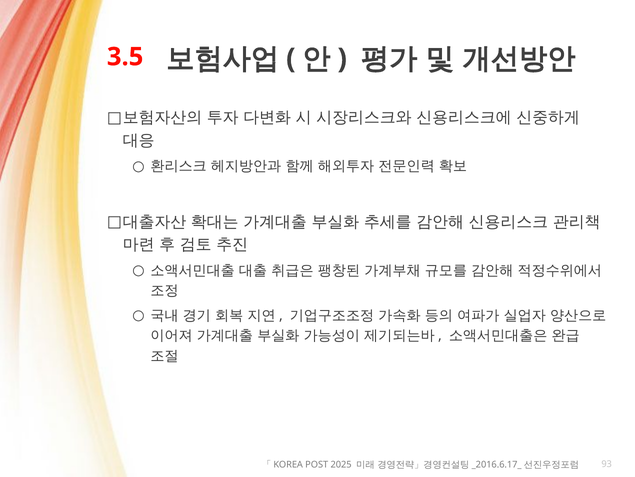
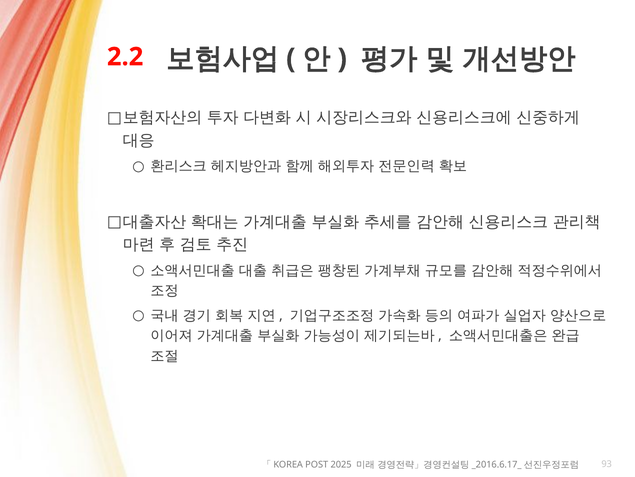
3.5: 3.5 -> 2.2
